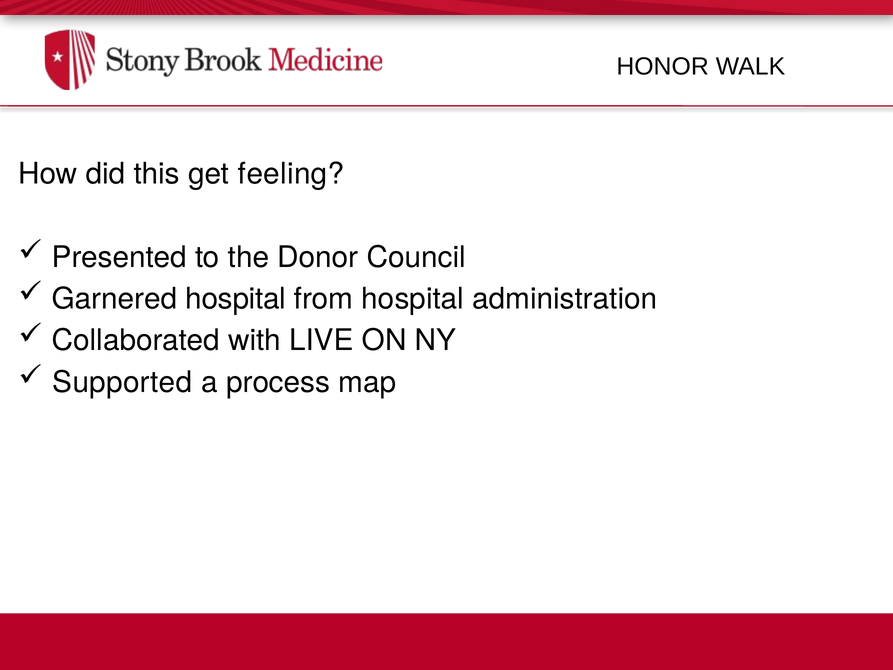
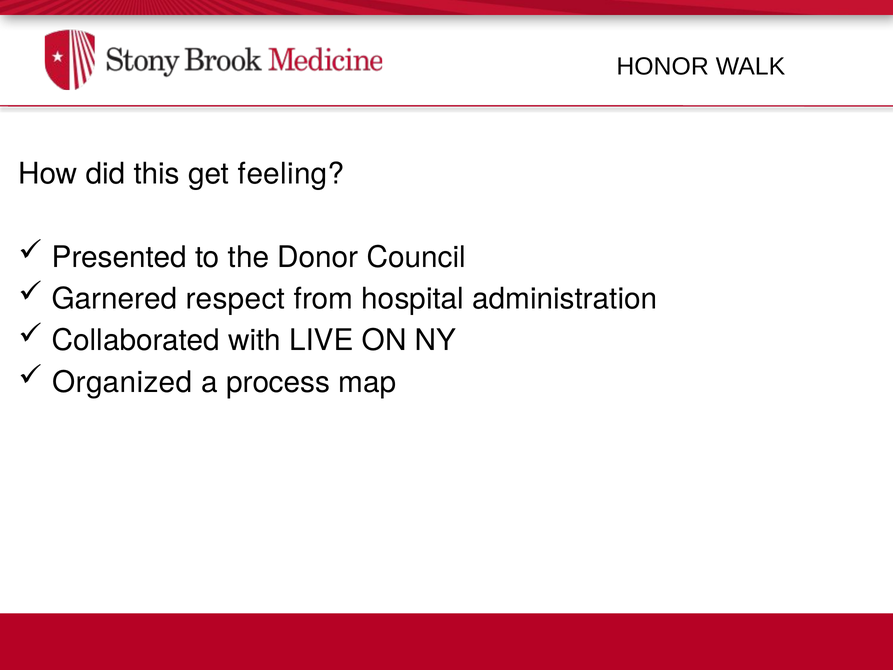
Garnered hospital: hospital -> respect
Supported: Supported -> Organized
